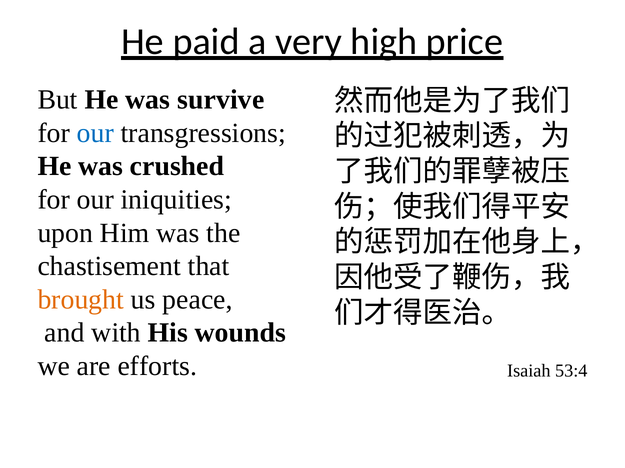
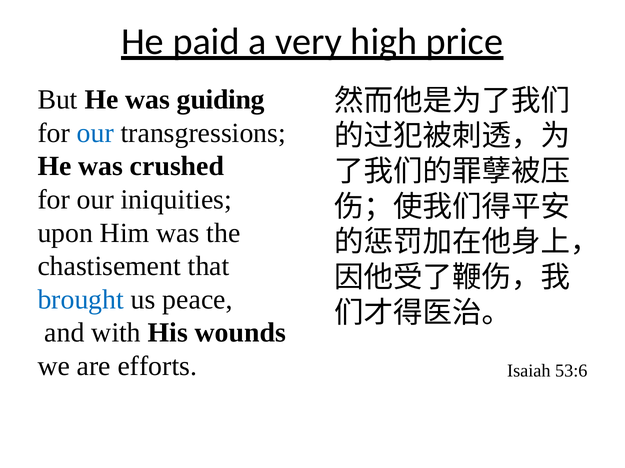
survive: survive -> guiding
brought colour: orange -> blue
53:4: 53:4 -> 53:6
